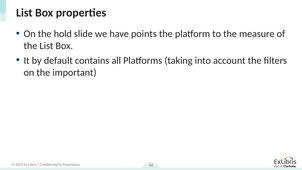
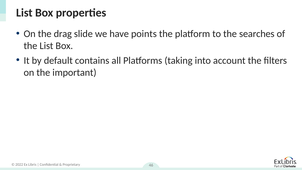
hold: hold -> drag
measure: measure -> searches
